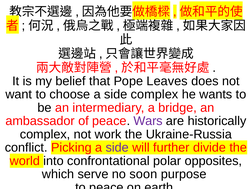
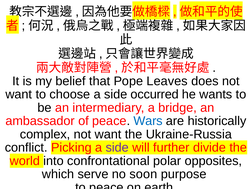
side complex: complex -> occurred
Wars colour: purple -> blue
complex not work: work -> want
